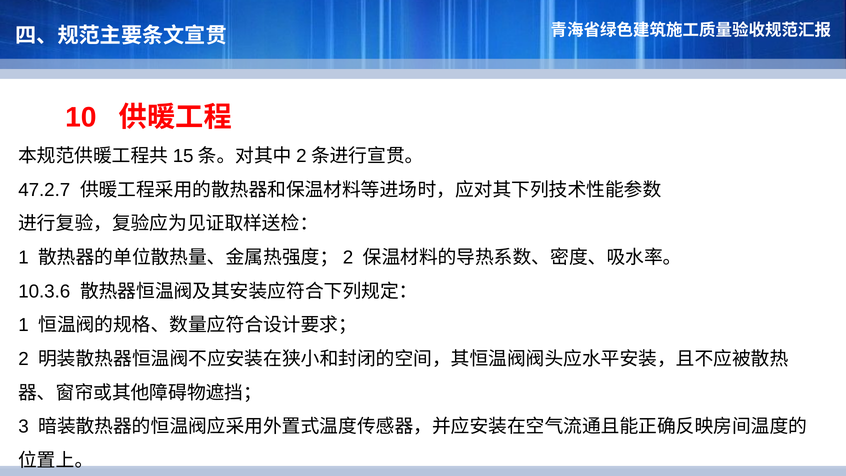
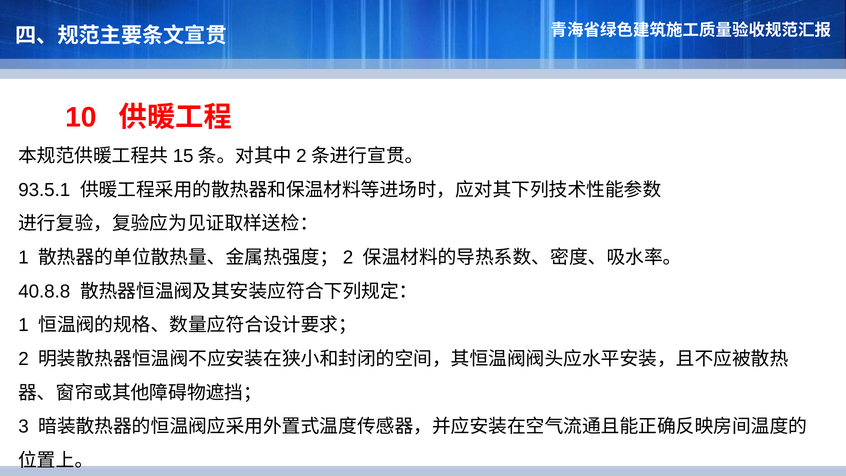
47.2.7: 47.2.7 -> 93.5.1
10.3.6: 10.3.6 -> 40.8.8
